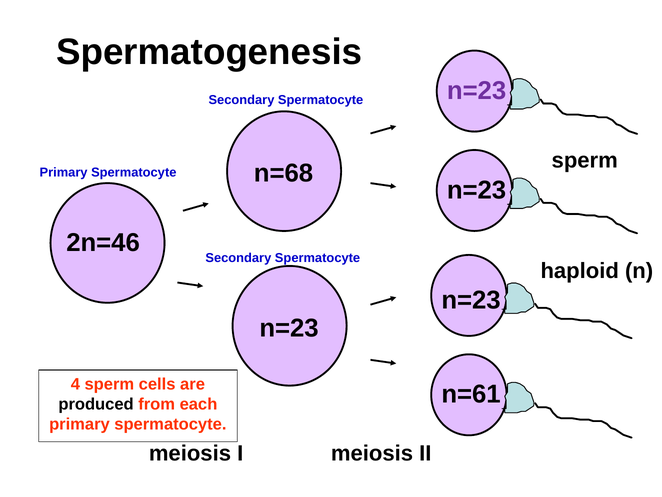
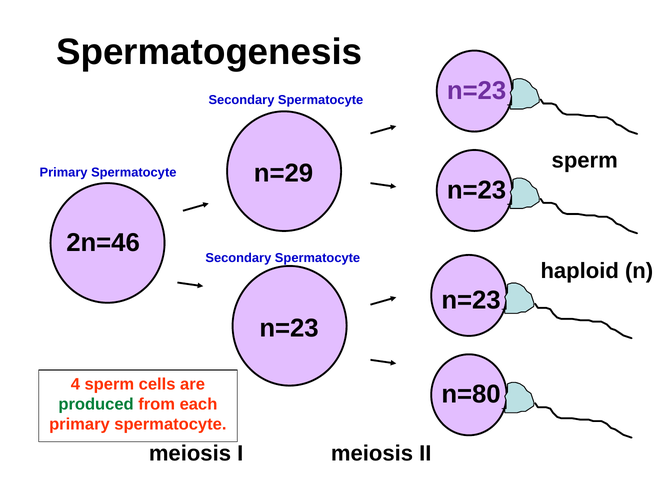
n=68: n=68 -> n=29
n=61: n=61 -> n=80
produced colour: black -> green
